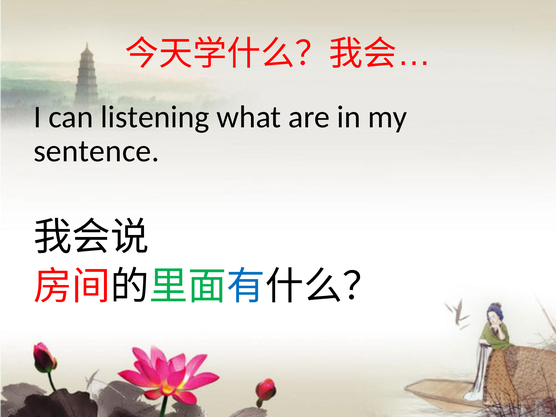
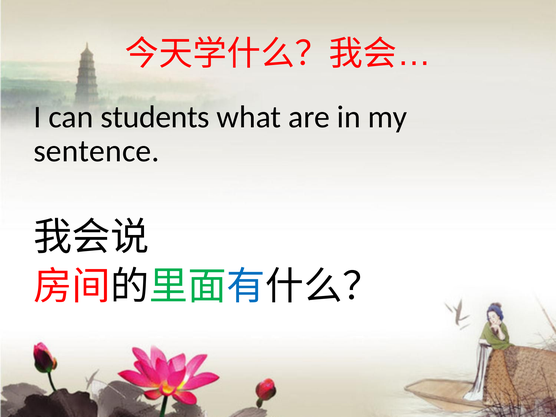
listening: listening -> students
